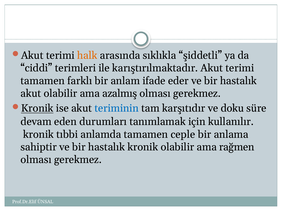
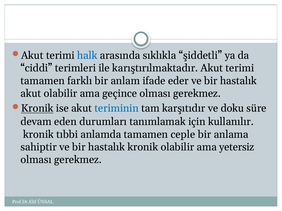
halk colour: orange -> blue
azalmış: azalmış -> geçince
rağmen: rağmen -> yetersiz
